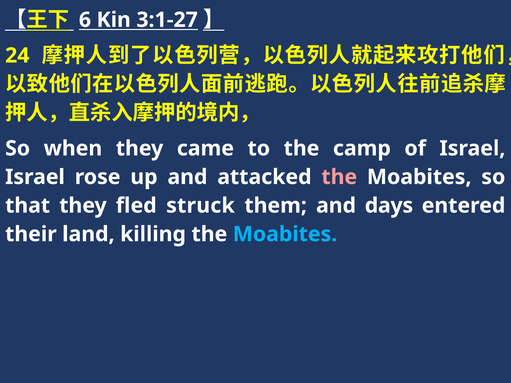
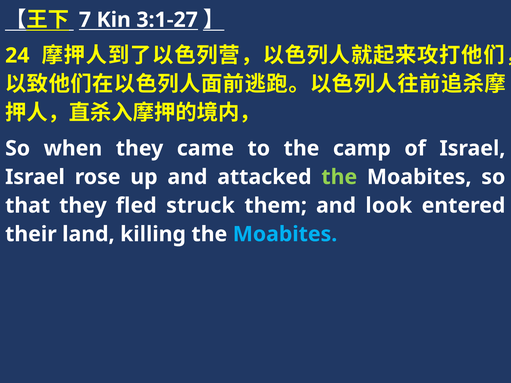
6: 6 -> 7
the at (339, 177) colour: pink -> light green
days: days -> look
